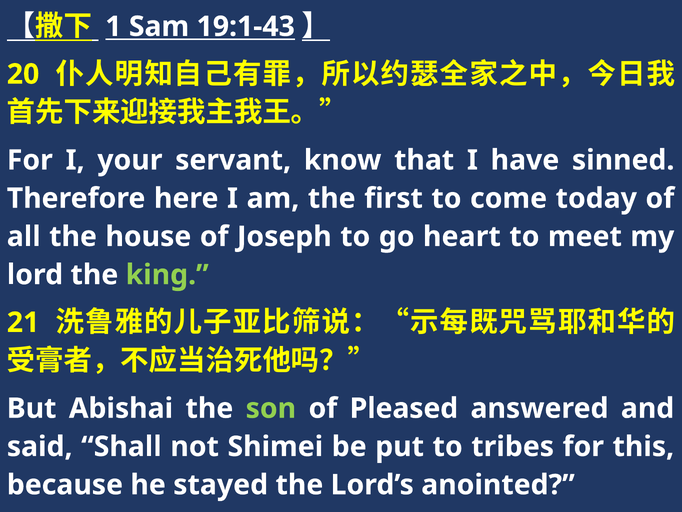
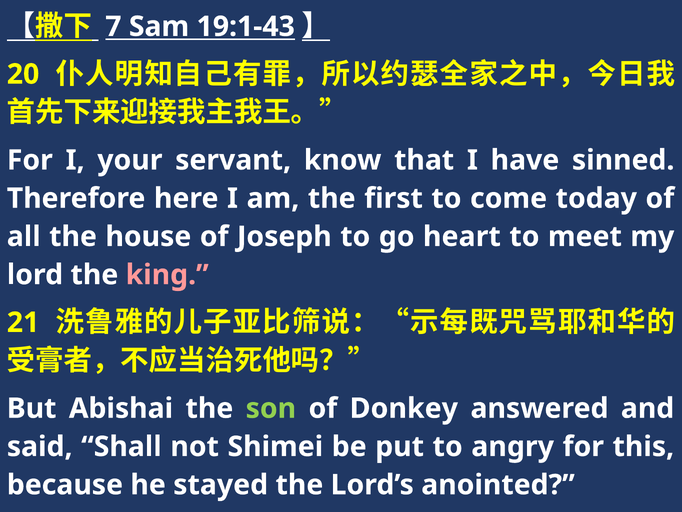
1: 1 -> 7
king colour: light green -> pink
Pleased: Pleased -> Donkey
tribes: tribes -> angry
